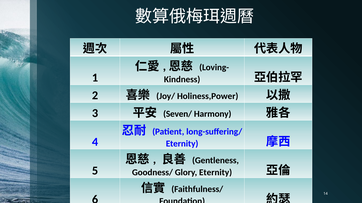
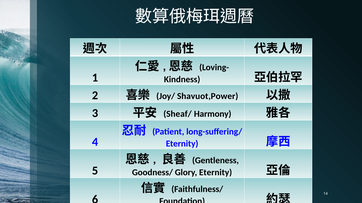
Holiness,Power: Holiness,Power -> Shavuot,Power
Seven/: Seven/ -> Sheaf/
